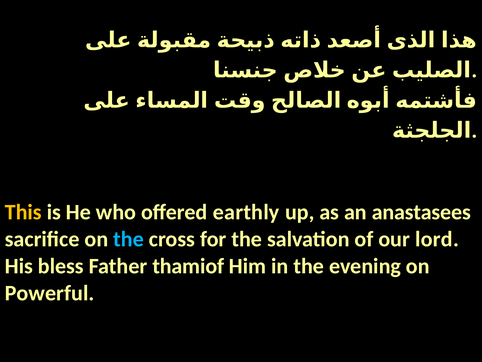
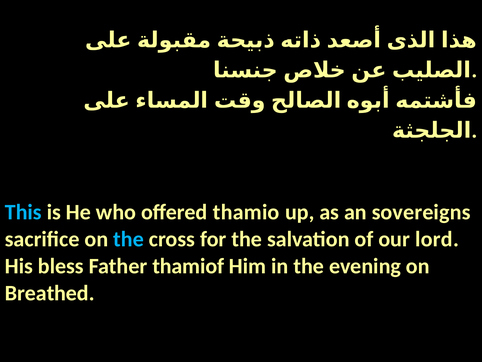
This colour: yellow -> light blue
earthly: earthly -> thamio
anastasees: anastasees -> sovereigns
Powerful: Powerful -> Breathed
